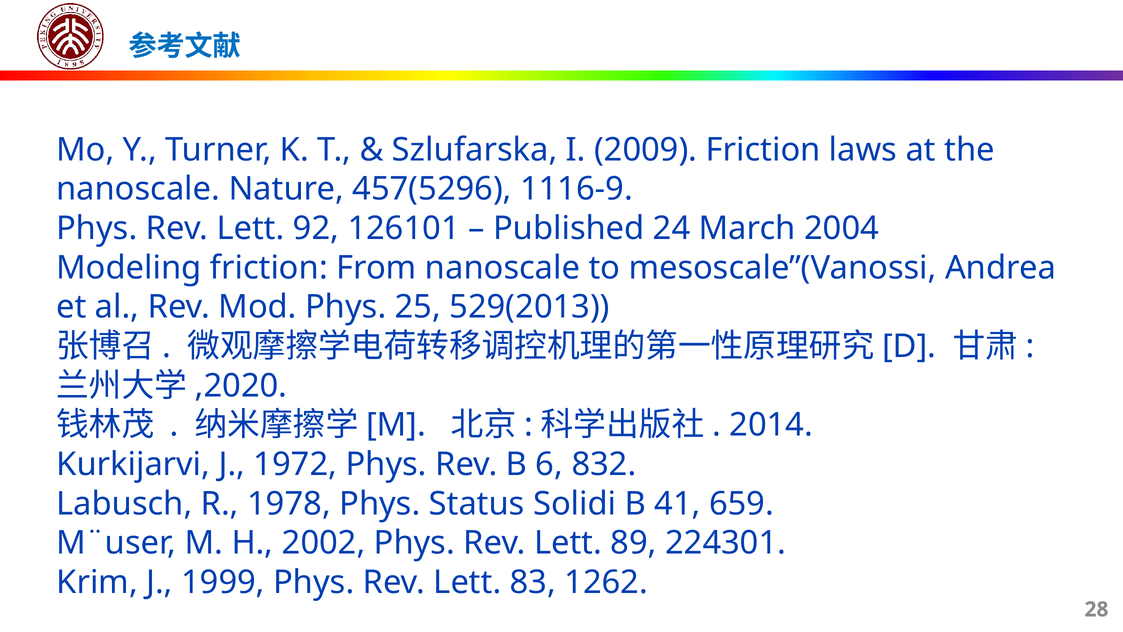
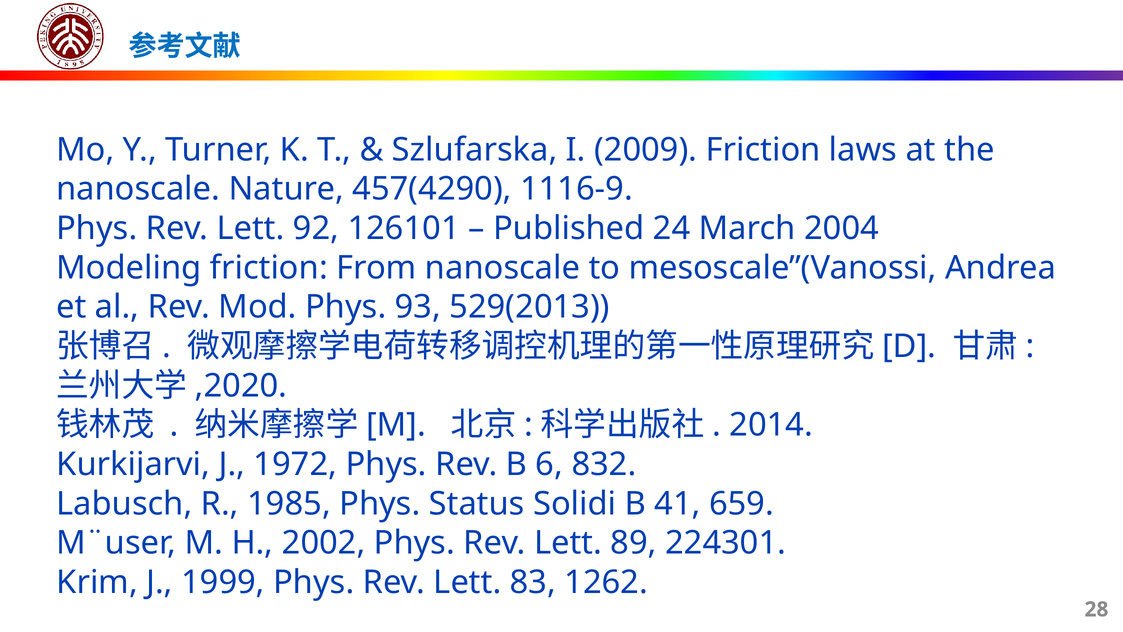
457(5296: 457(5296 -> 457(4290
25: 25 -> 93
1978: 1978 -> 1985
